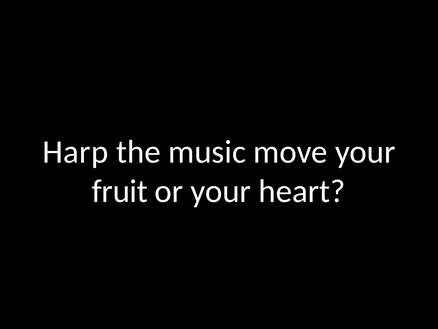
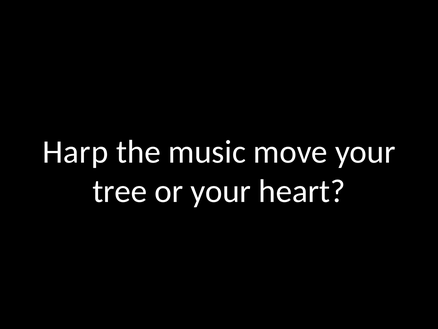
fruit: fruit -> tree
